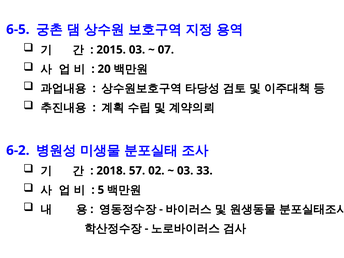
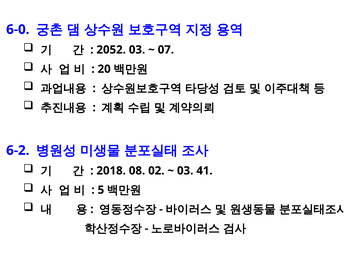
6-5: 6-5 -> 6-0
2015: 2015 -> 2052
57: 57 -> 08
33: 33 -> 41
